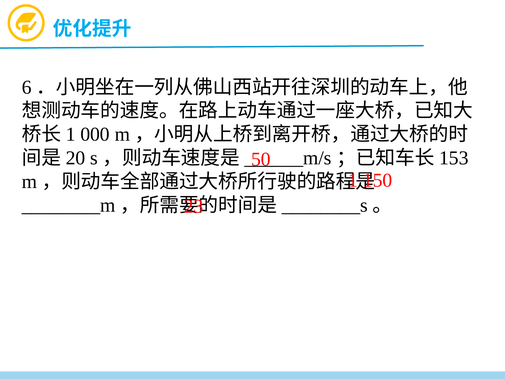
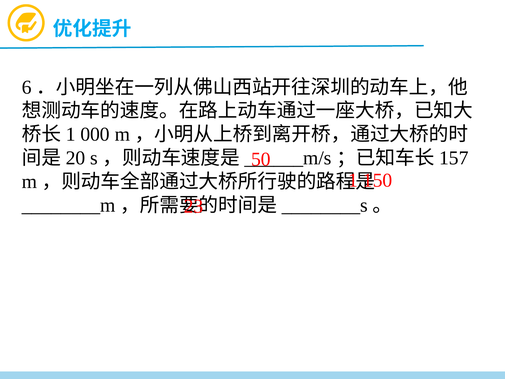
153: 153 -> 157
